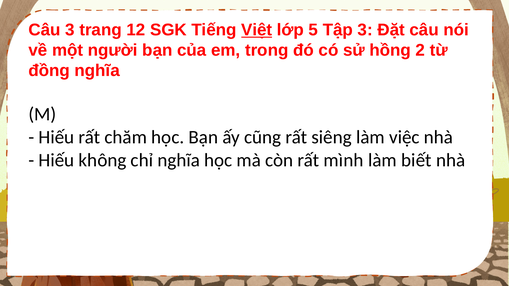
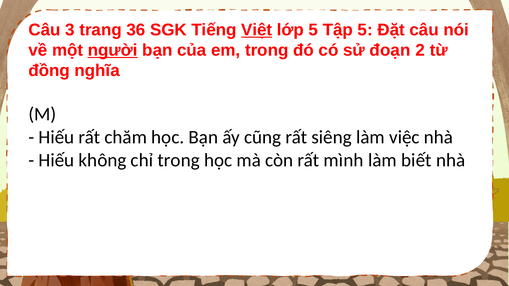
12: 12 -> 36
Tập 3: 3 -> 5
người underline: none -> present
hồng: hồng -> đoạn
chỉ nghĩa: nghĩa -> trong
